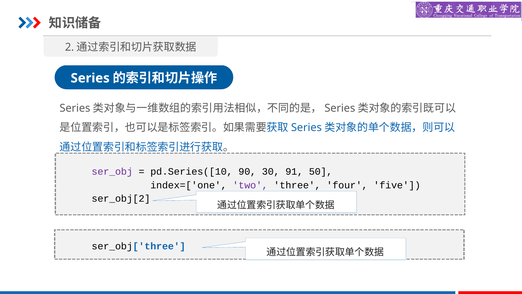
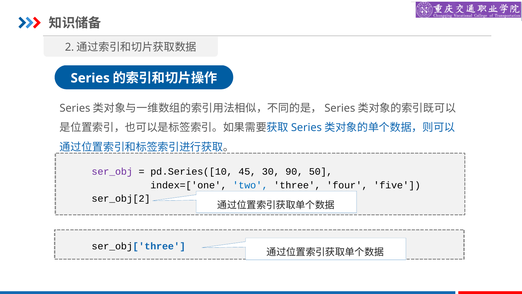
90: 90 -> 45
91: 91 -> 90
two colour: purple -> blue
